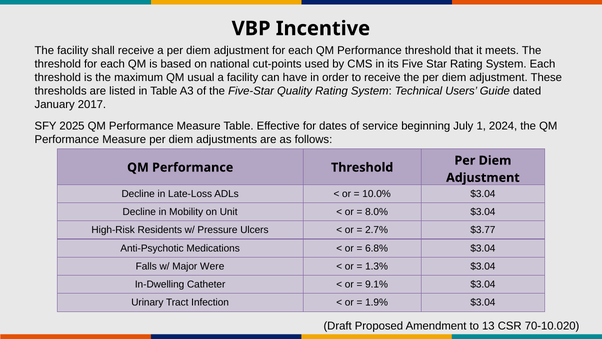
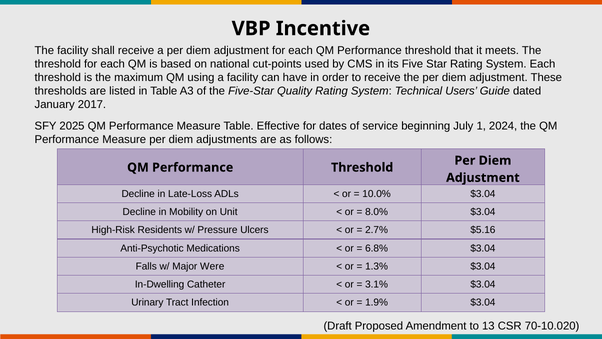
usual: usual -> using
$3.77: $3.77 -> $5.16
9.1%: 9.1% -> 3.1%
